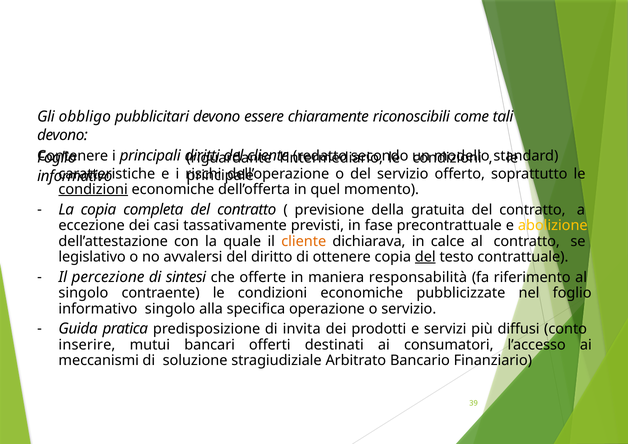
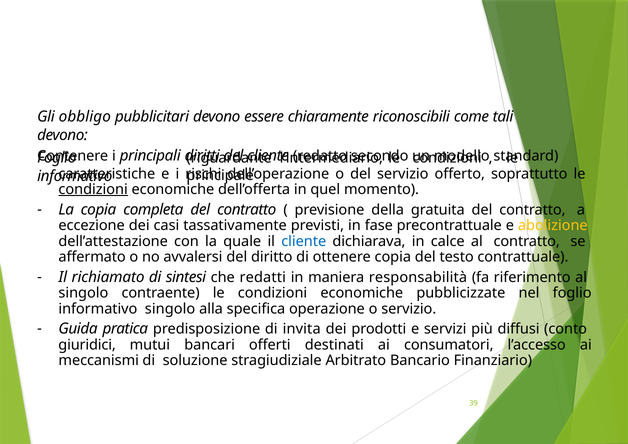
cliente at (304, 241) colour: orange -> blue
legislativo: legislativo -> affermato
del at (425, 257) underline: present -> none
percezione: percezione -> richiamato
offerte: offerte -> redatti
inserire: inserire -> giuridici
